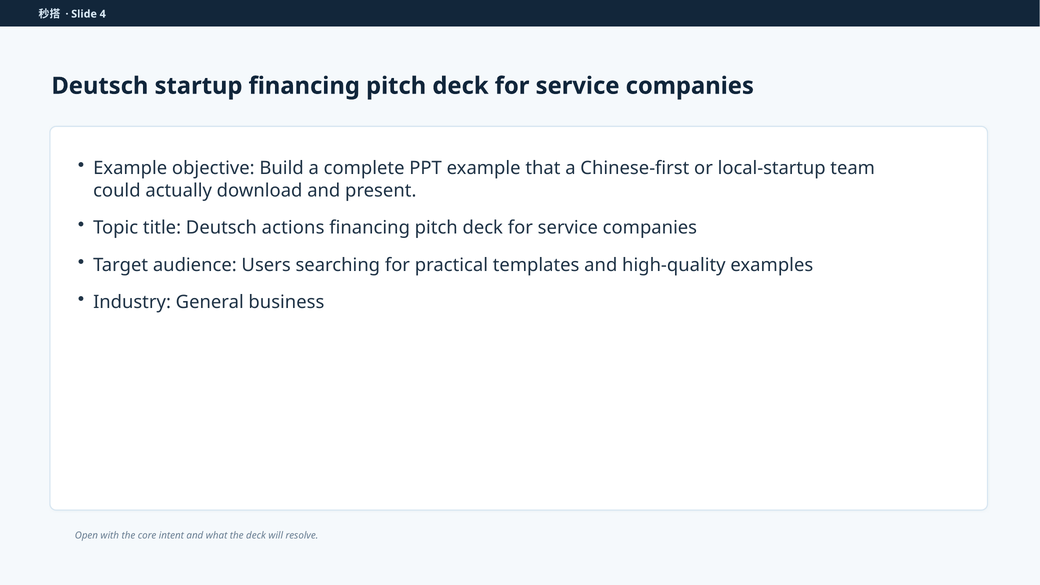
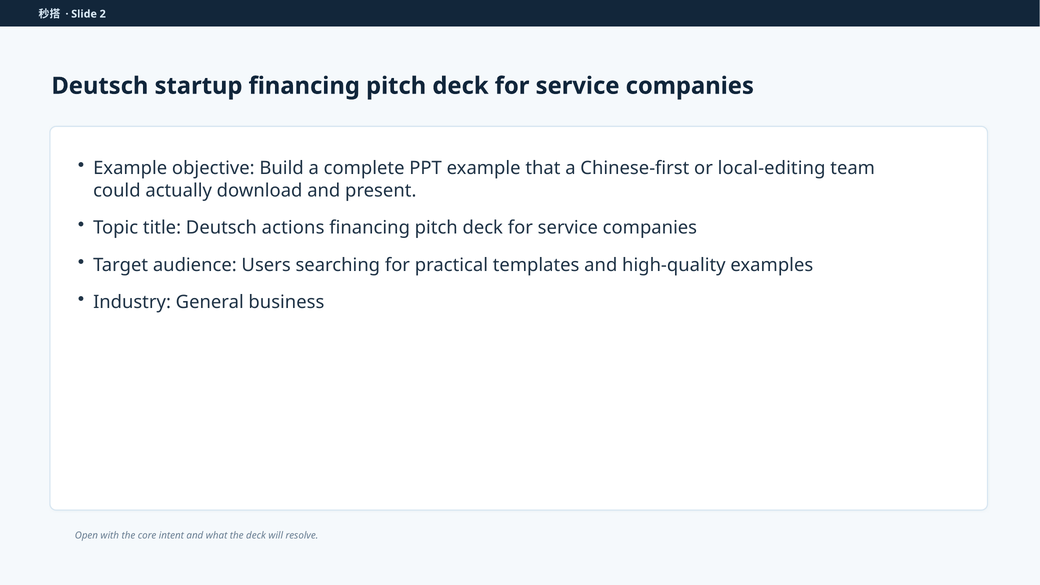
4: 4 -> 2
local-startup: local-startup -> local-editing
